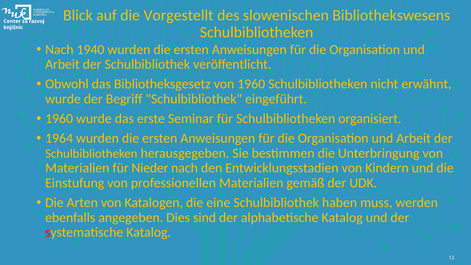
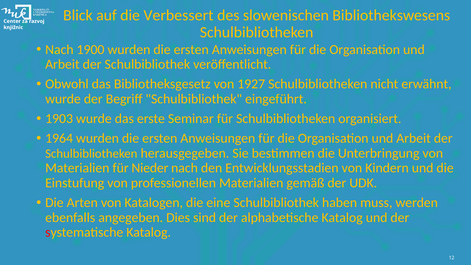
Vorgestellt: Vorgestellt -> Verbessert
1940: 1940 -> 1900
von 1960: 1960 -> 1927
1960 at (59, 119): 1960 -> 1903
